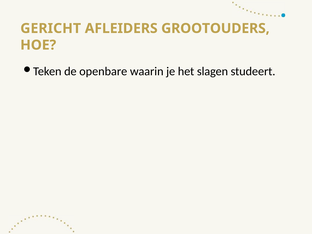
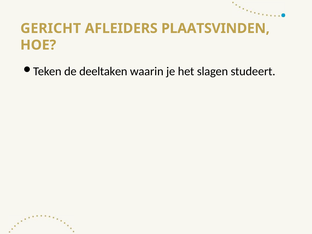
GROOTOUDERS: GROOTOUDERS -> PLAATSVINDEN
openbare: openbare -> deeltaken
